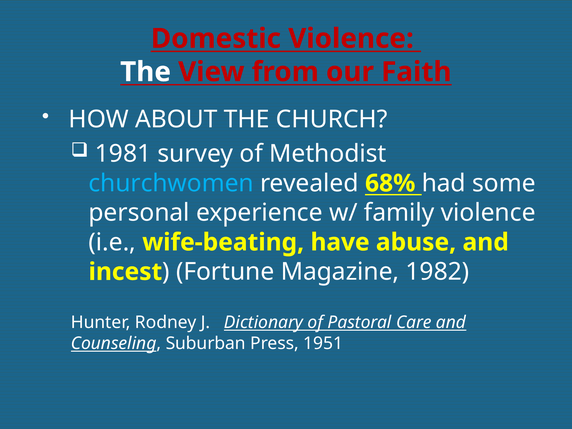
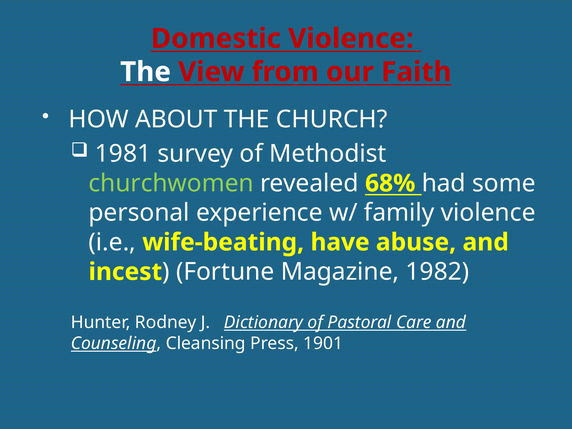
churchwomen colour: light blue -> light green
Suburban: Suburban -> Cleansing
1951: 1951 -> 1901
